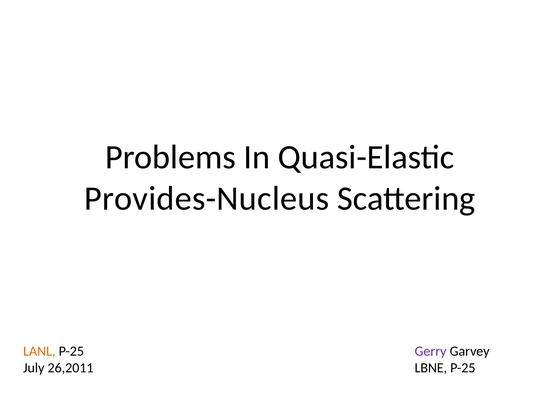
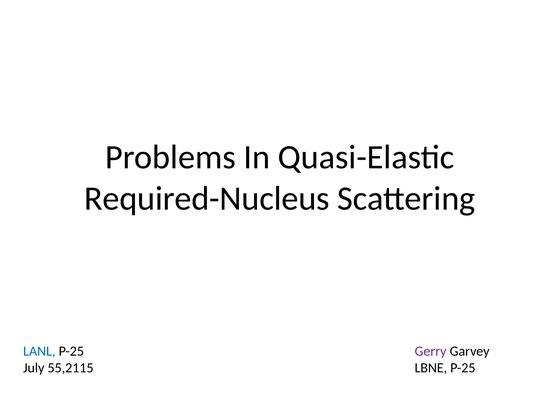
Provides-Nucleus: Provides-Nucleus -> Required-Nucleus
LANL colour: orange -> blue
26,2011: 26,2011 -> 55,2115
